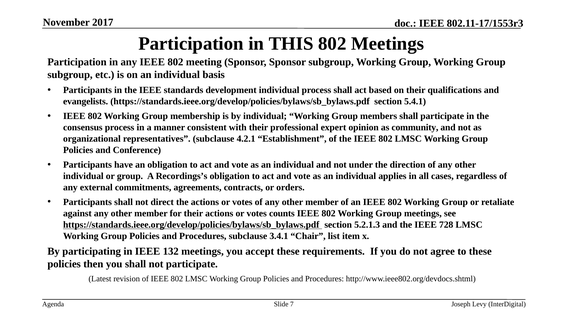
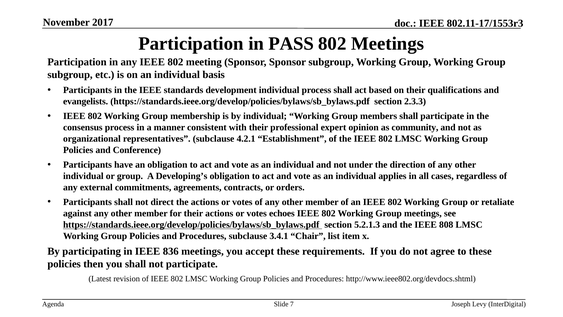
THIS: THIS -> PASS
5.4.1: 5.4.1 -> 2.3.3
Recordings’s: Recordings’s -> Developing’s
counts: counts -> echoes
728: 728 -> 808
132: 132 -> 836
